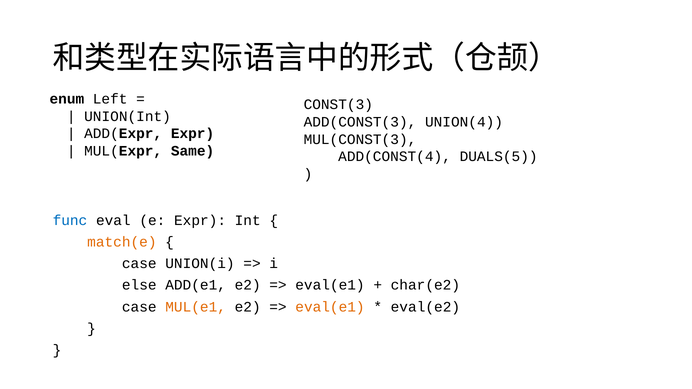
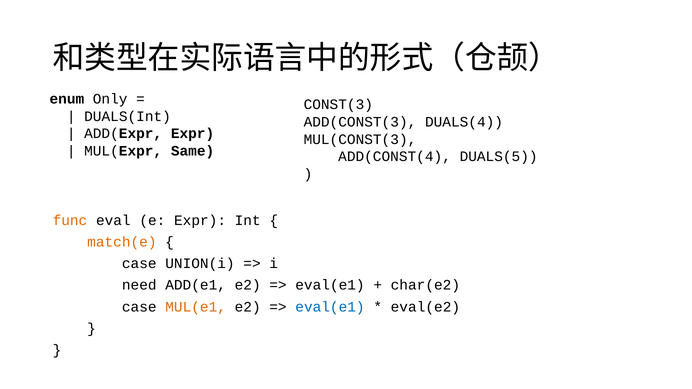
Left: Left -> Only
UNION(Int: UNION(Int -> DUALS(Int
UNION(4: UNION(4 -> DUALS(4
func colour: blue -> orange
else: else -> need
eval(e1 at (330, 307) colour: orange -> blue
